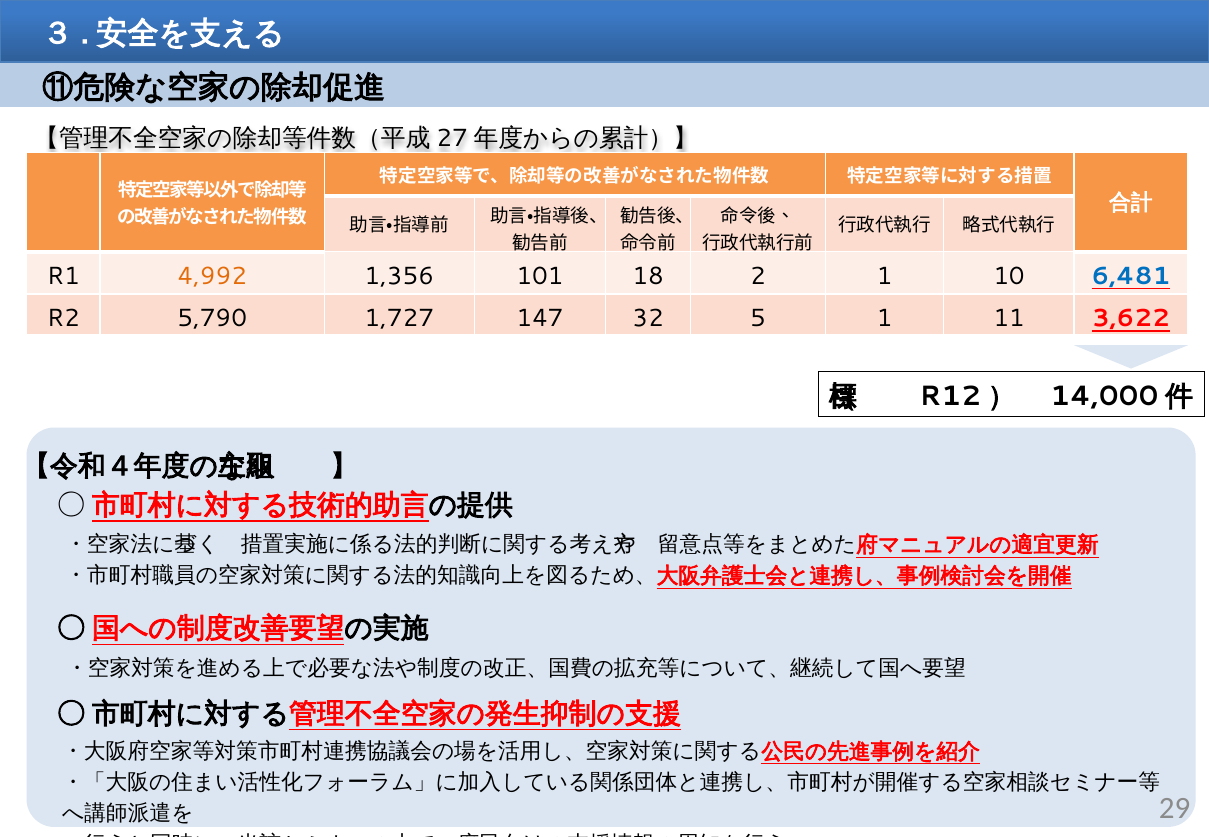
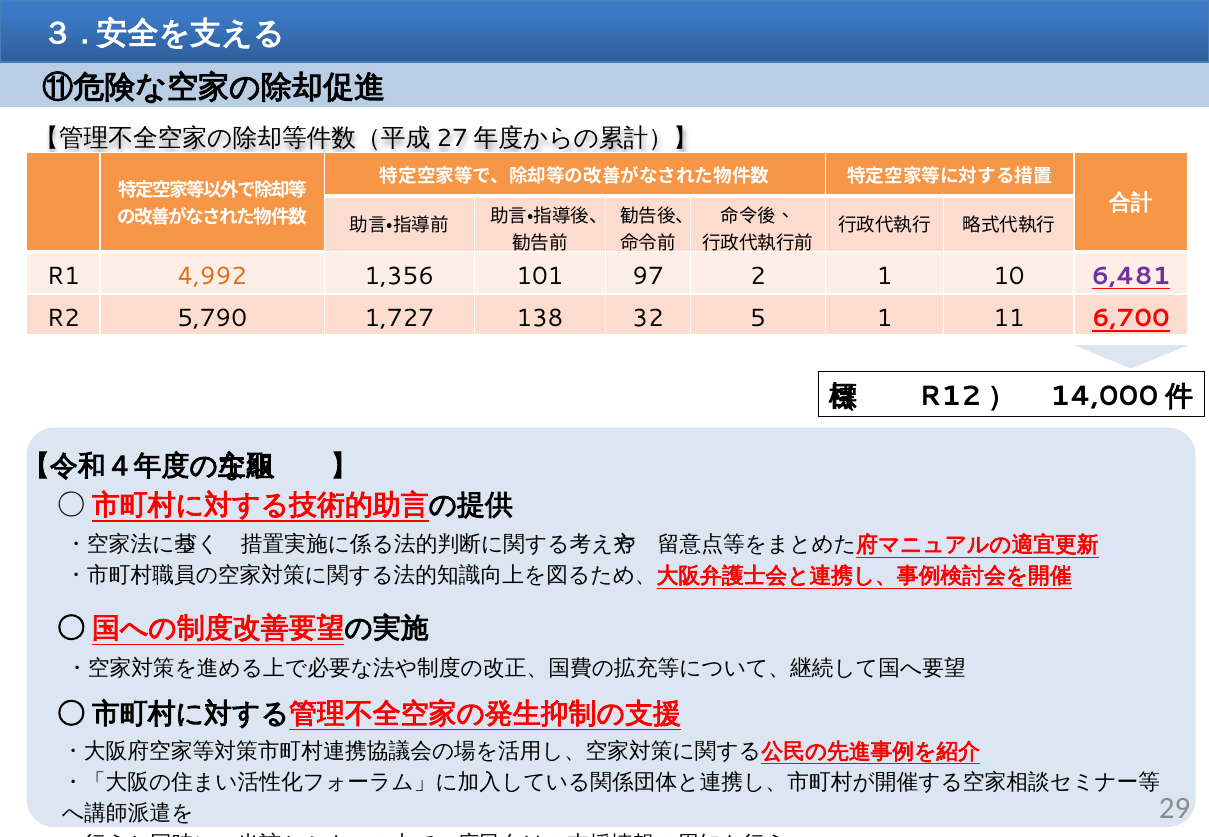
18: 18 -> 97
6,481 colour: blue -> purple
147: 147 -> 138
3,622: 3,622 -> 6,700
